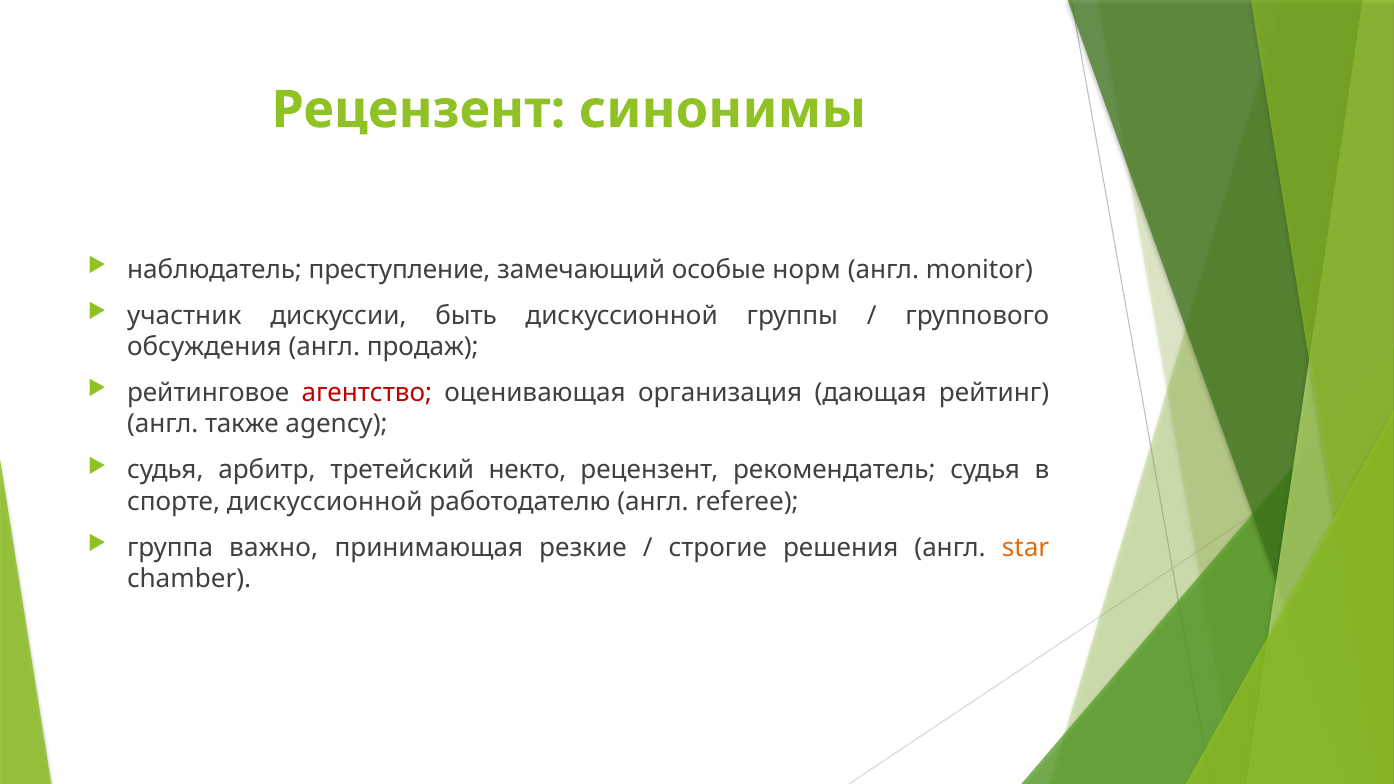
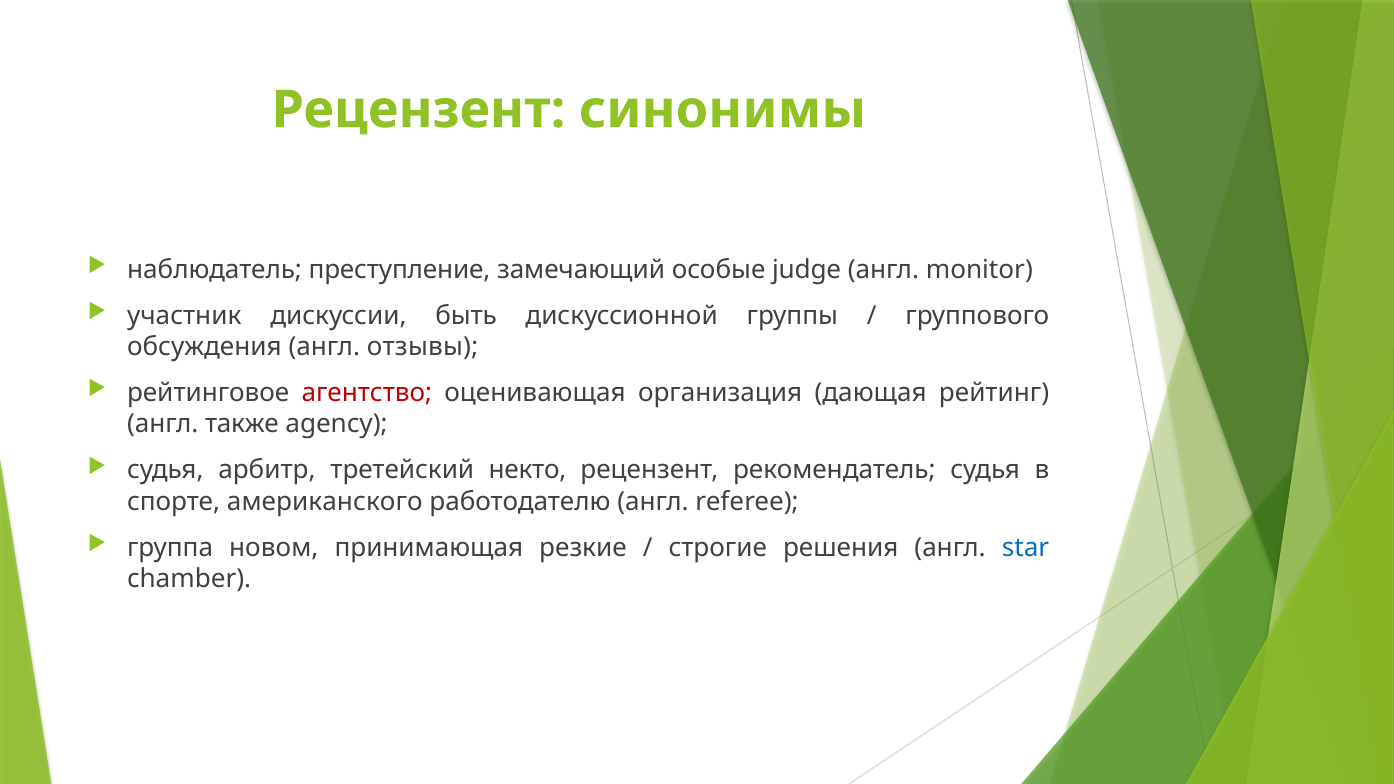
норм: норм -> judge
продаж: продаж -> отзывы
спорте дискуссионной: дискуссионной -> американского
важно: важно -> новом
star colour: orange -> blue
